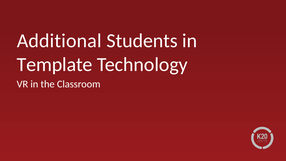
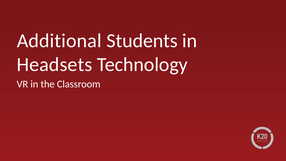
Template: Template -> Headsets
